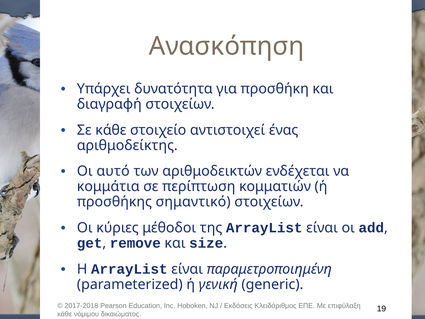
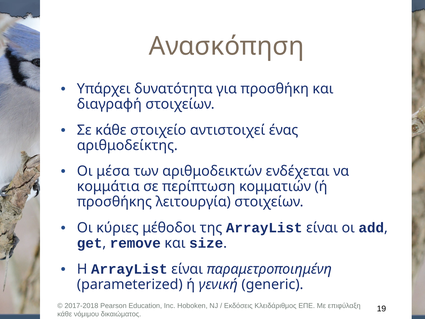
αυτό: αυτό -> μέσα
σημαντικό: σημαντικό -> λειτουργία
